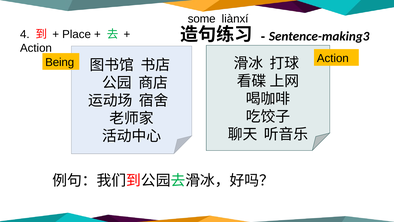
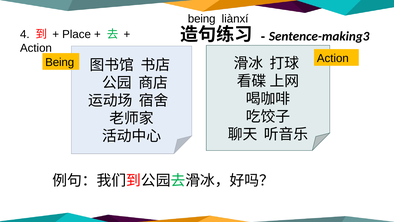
some at (202, 19): some -> being
